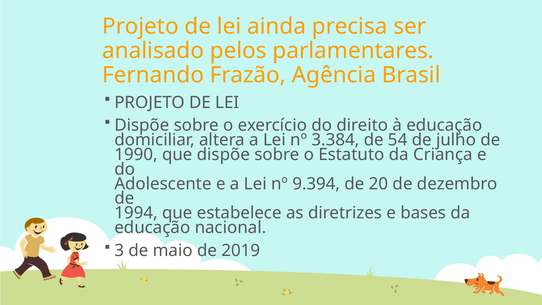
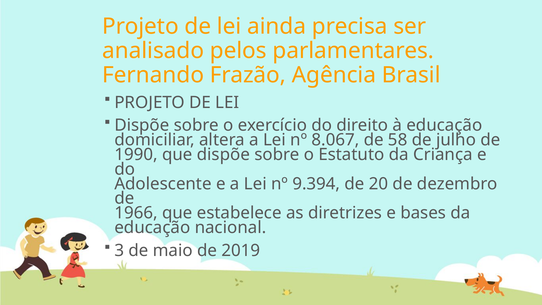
3.384: 3.384 -> 8.067
54: 54 -> 58
1994: 1994 -> 1966
